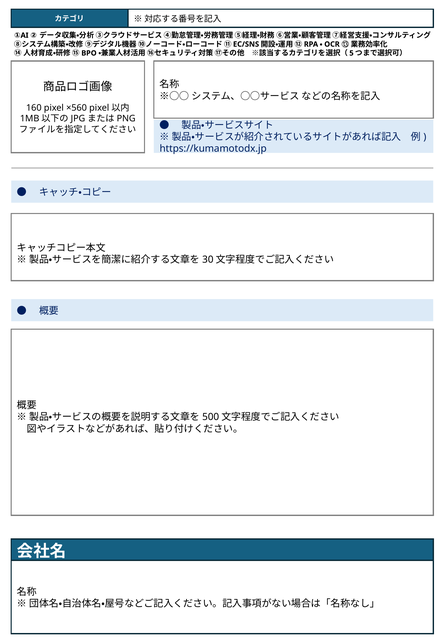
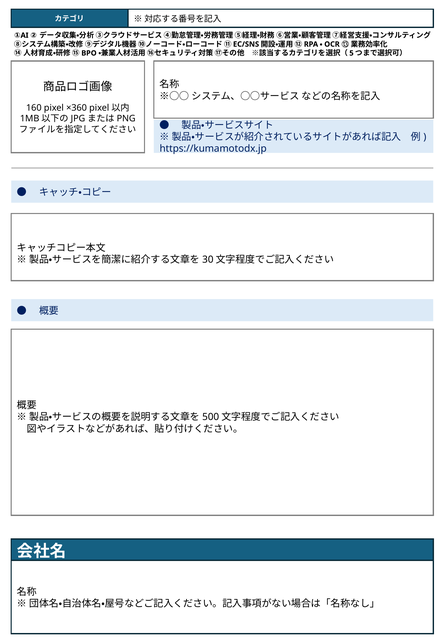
×560: ×560 -> ×360
